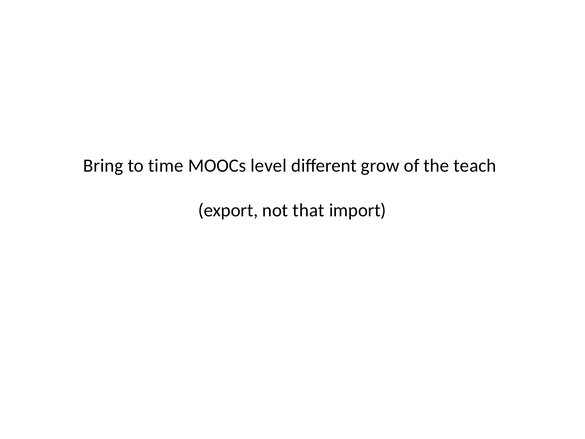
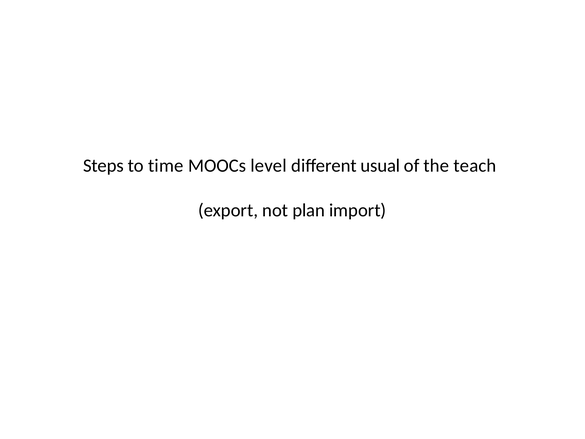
Bring: Bring -> Steps
grow: grow -> usual
that: that -> plan
